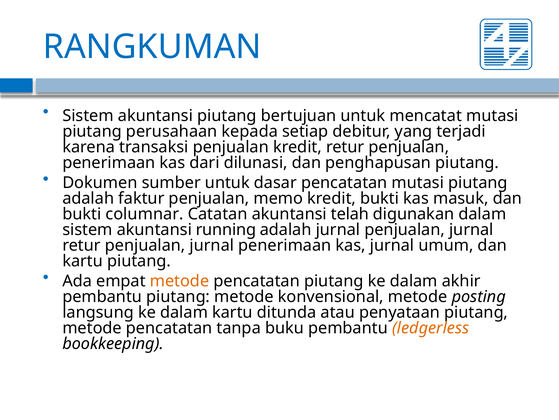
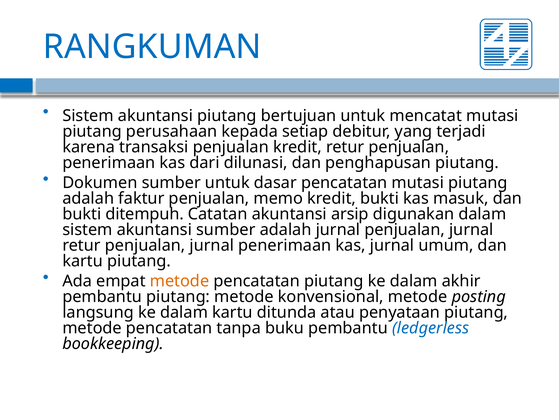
columnar: columnar -> ditempuh
telah: telah -> arsip
akuntansi running: running -> sumber
ledgerless colour: orange -> blue
